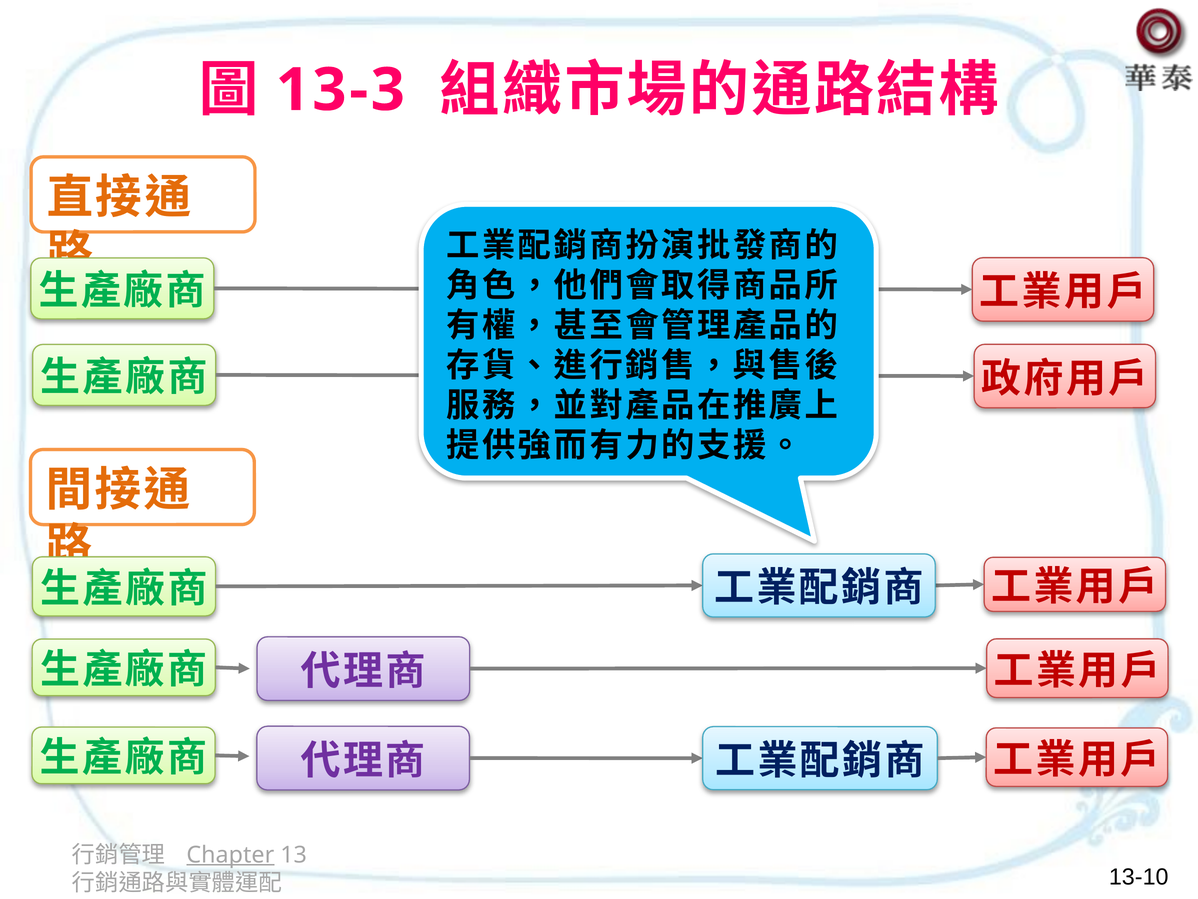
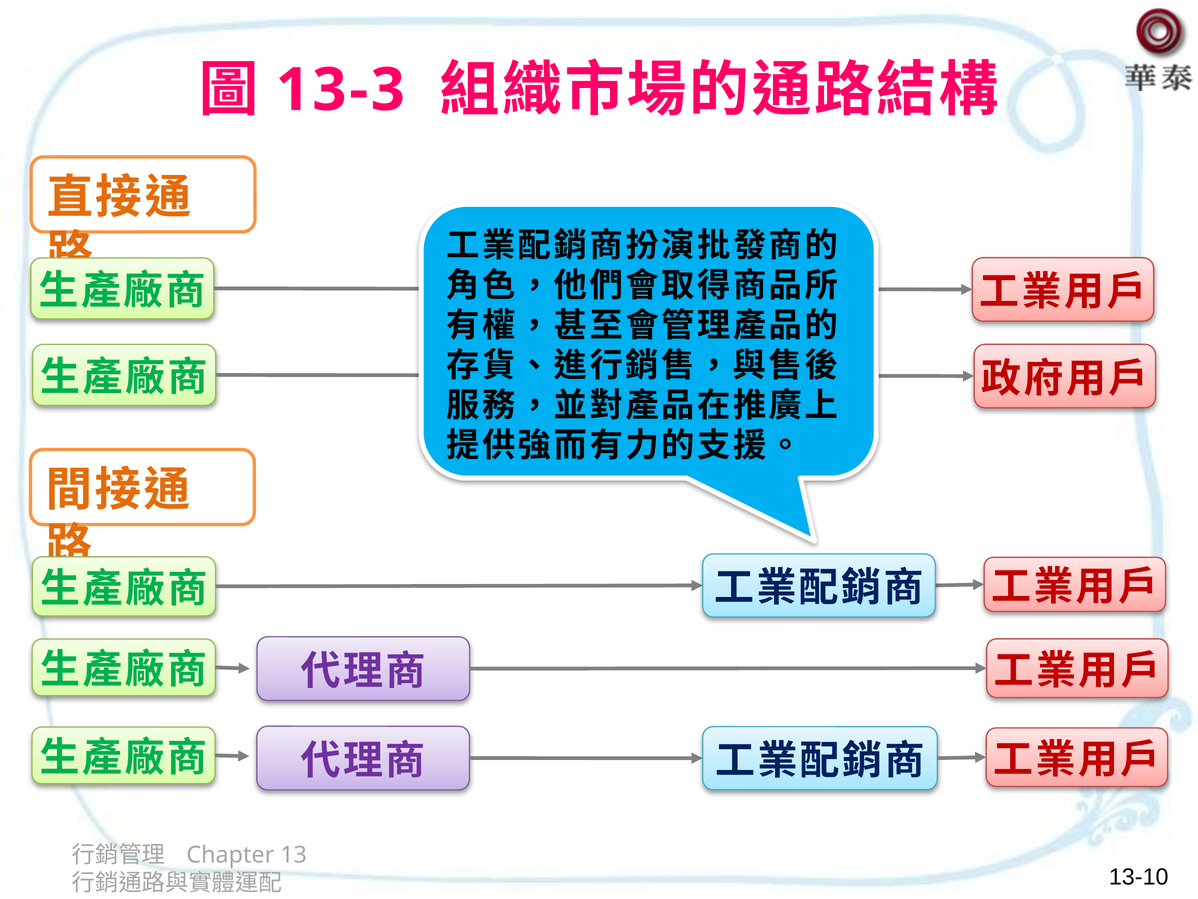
Chapter underline: present -> none
